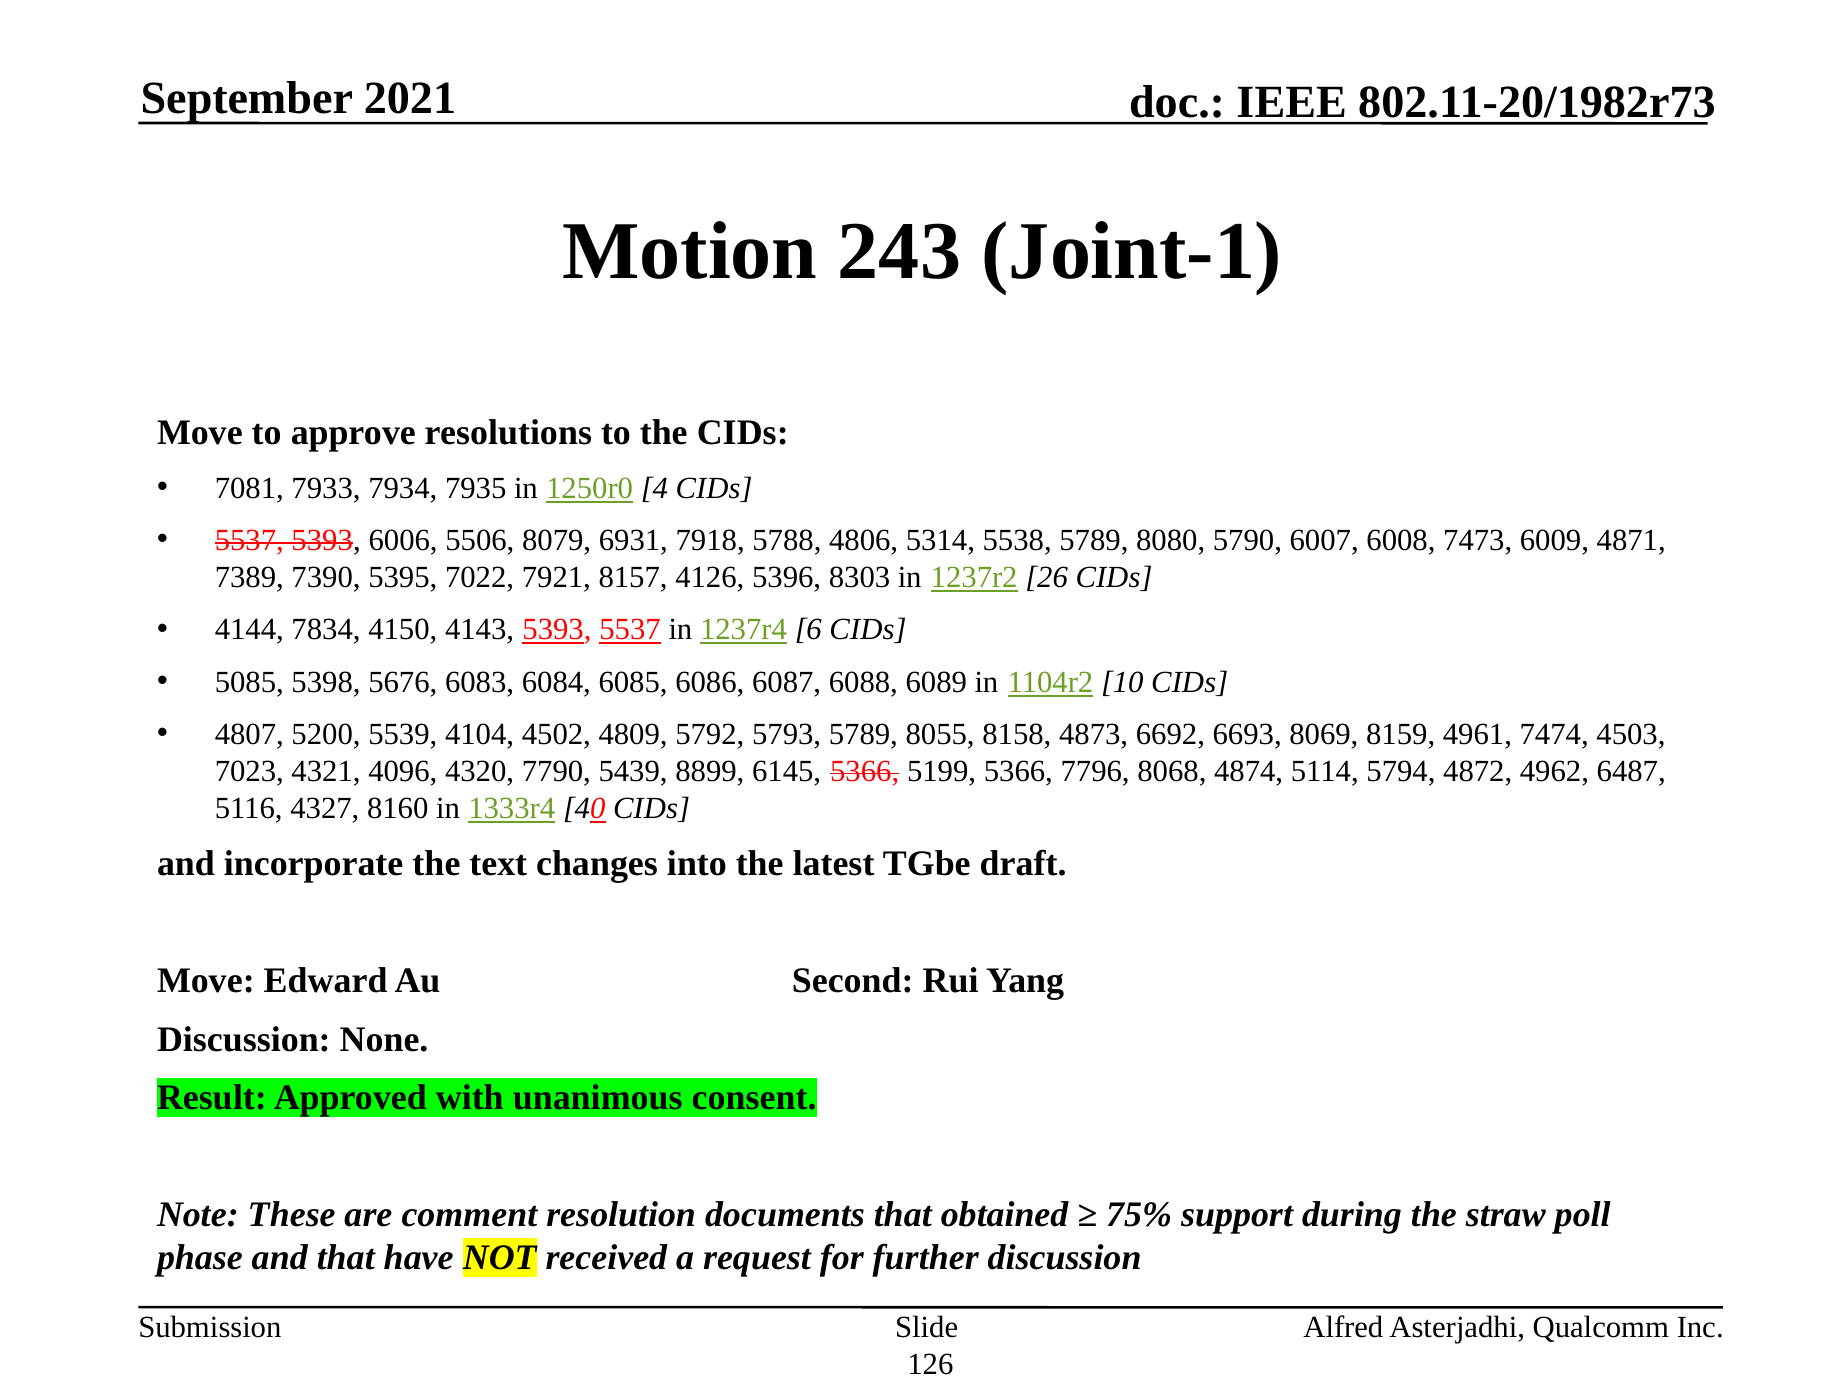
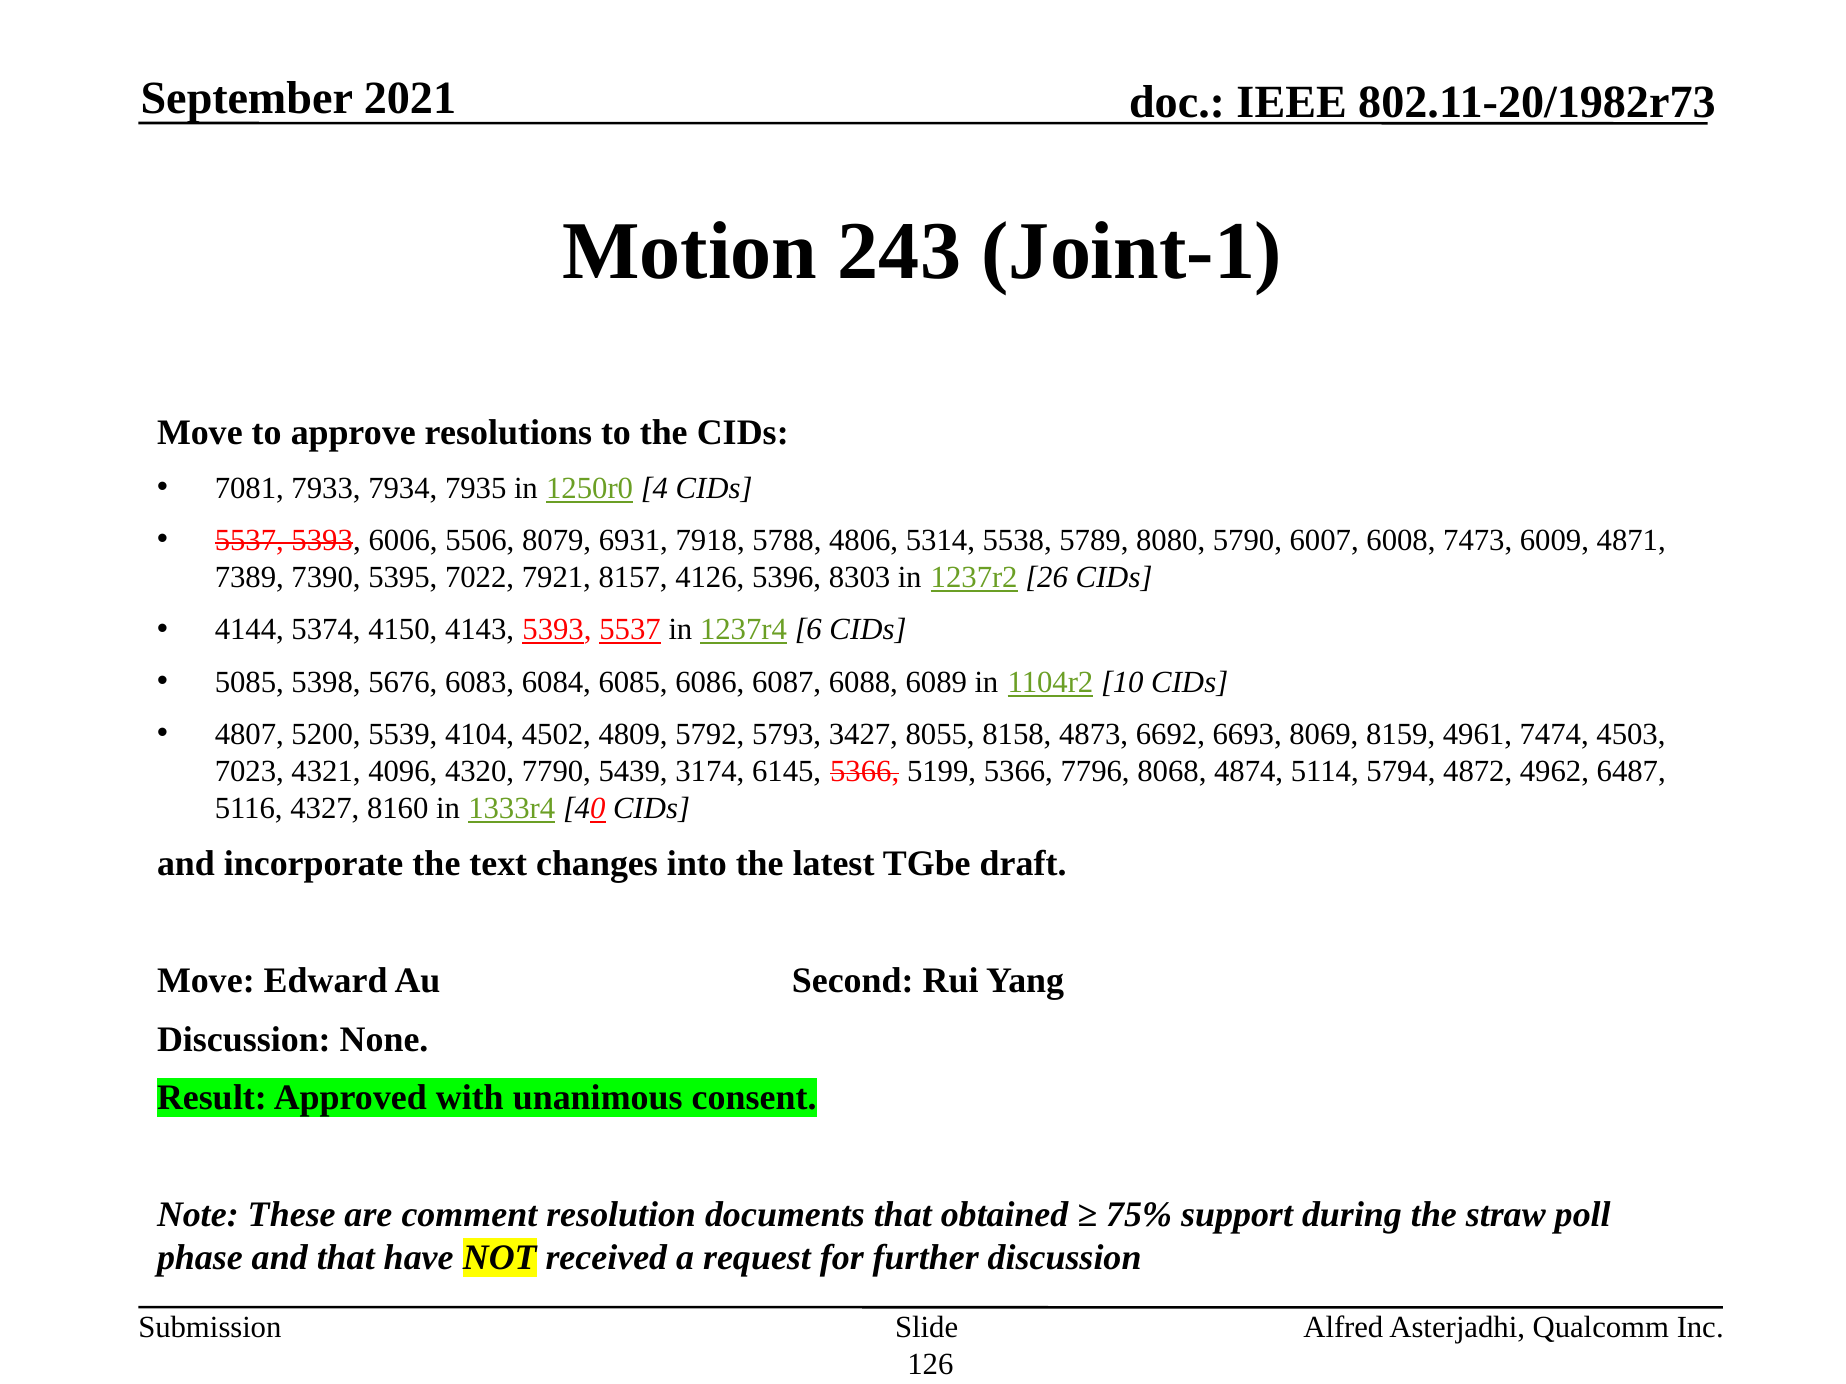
7834: 7834 -> 5374
5793 5789: 5789 -> 3427
8899: 8899 -> 3174
